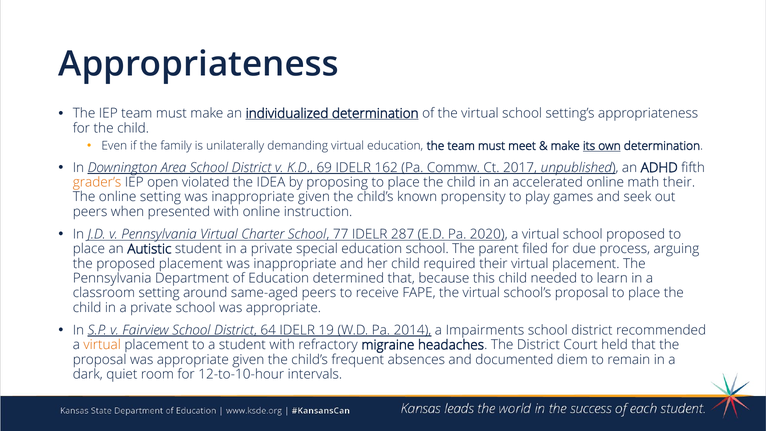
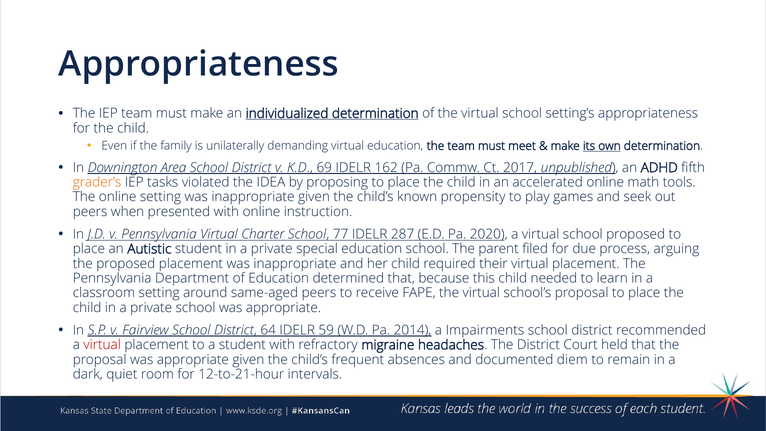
open: open -> tasks
math their: their -> tools
19: 19 -> 59
virtual at (102, 345) colour: orange -> red
12-to-10-hour: 12-to-10-hour -> 12-to-21-hour
